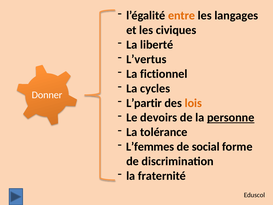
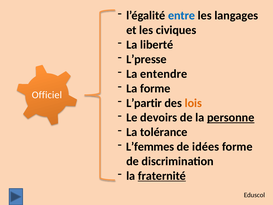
entre colour: orange -> blue
L’vertus: L’vertus -> L’presse
fictionnel: fictionnel -> entendre
La cycles: cycles -> forme
Donner: Donner -> Officiel
social: social -> idées
fraternité underline: none -> present
